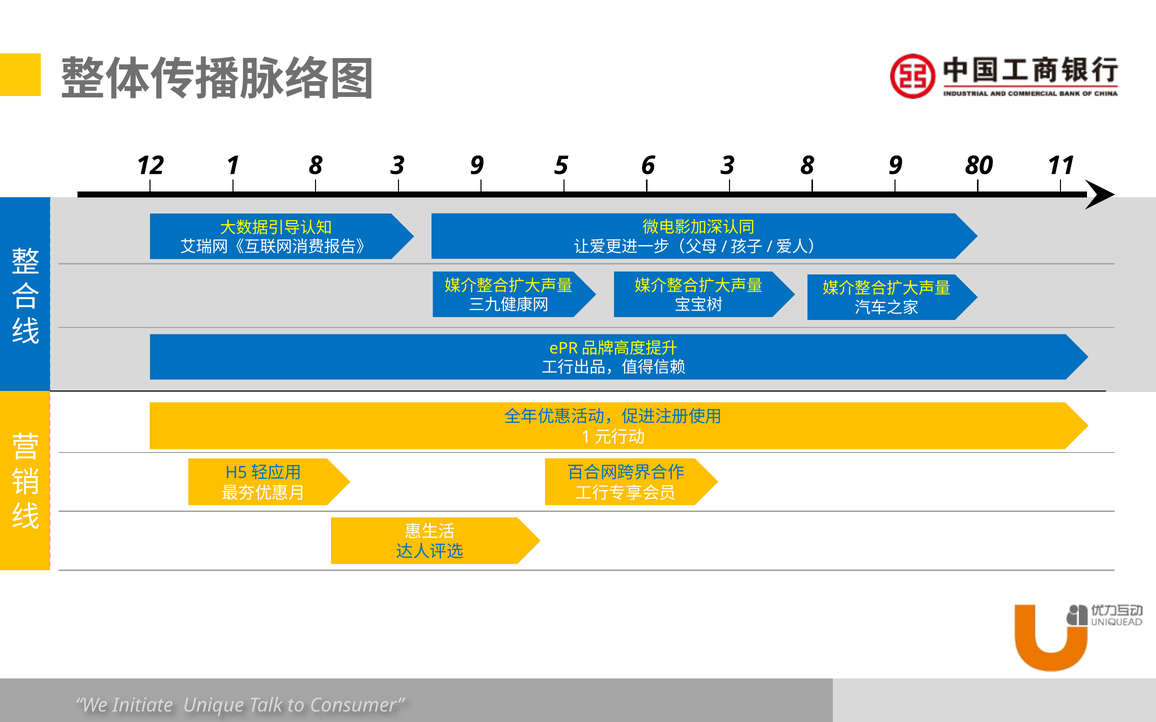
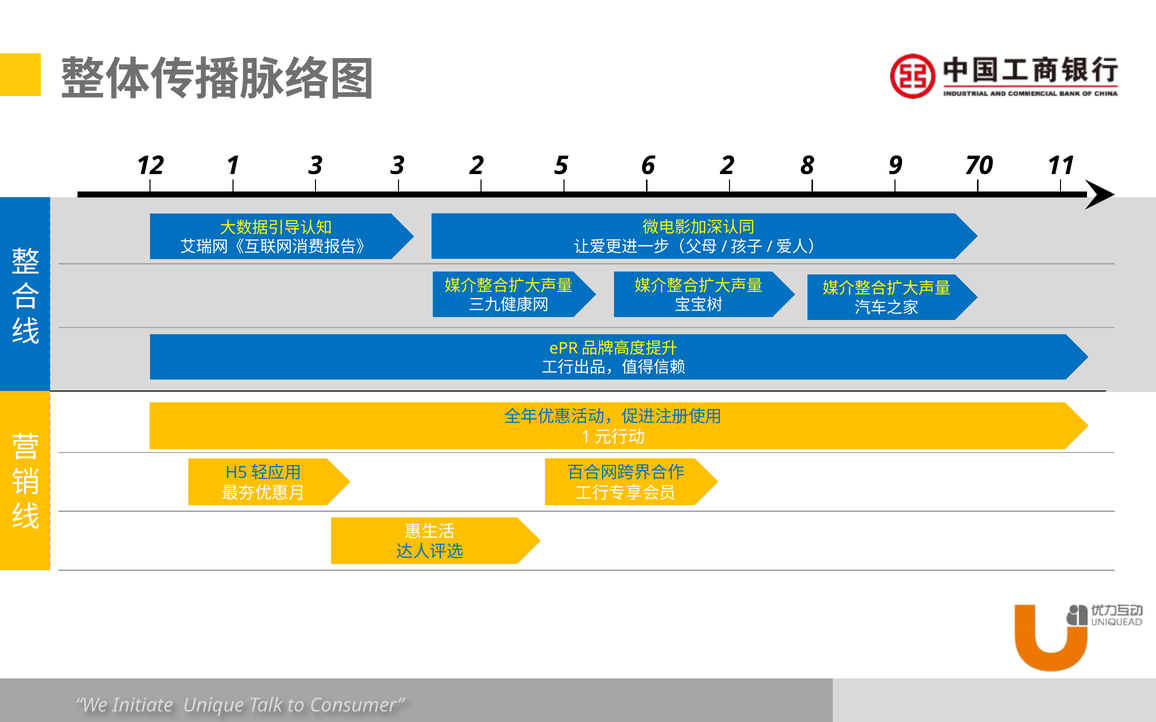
1 8: 8 -> 3
3 9: 9 -> 2
6 3: 3 -> 2
80: 80 -> 70
